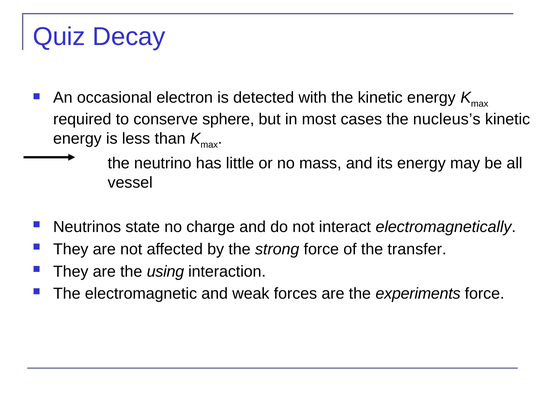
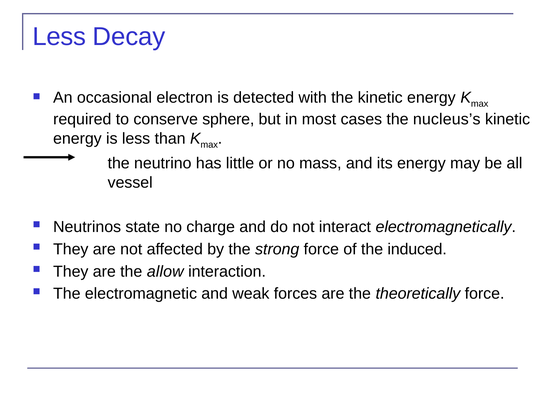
Quiz at (59, 37): Quiz -> Less
transfer: transfer -> induced
using: using -> allow
experiments: experiments -> theoretically
